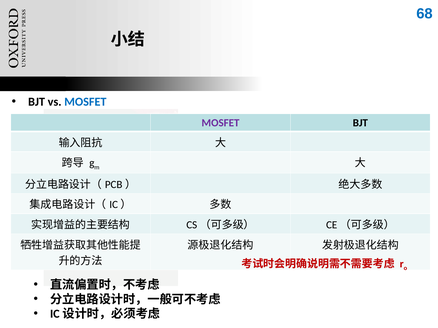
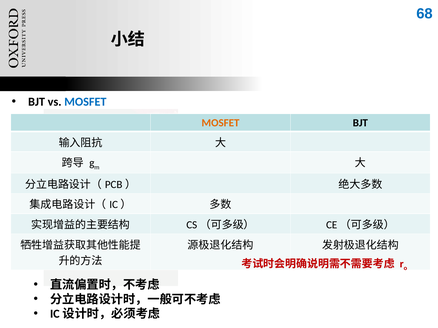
MOSFET at (220, 123) colour: purple -> orange
